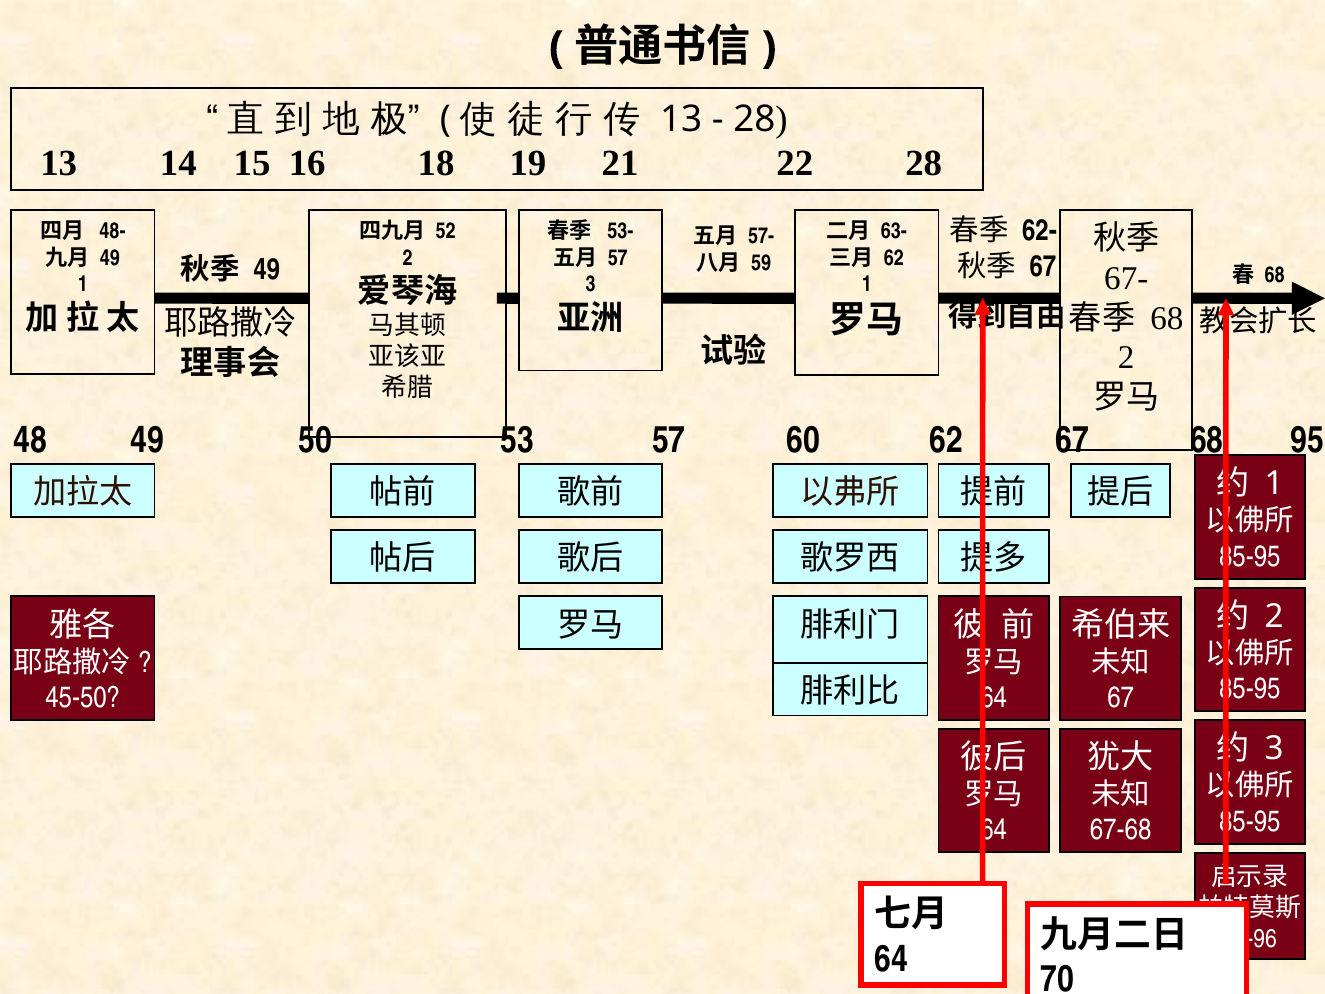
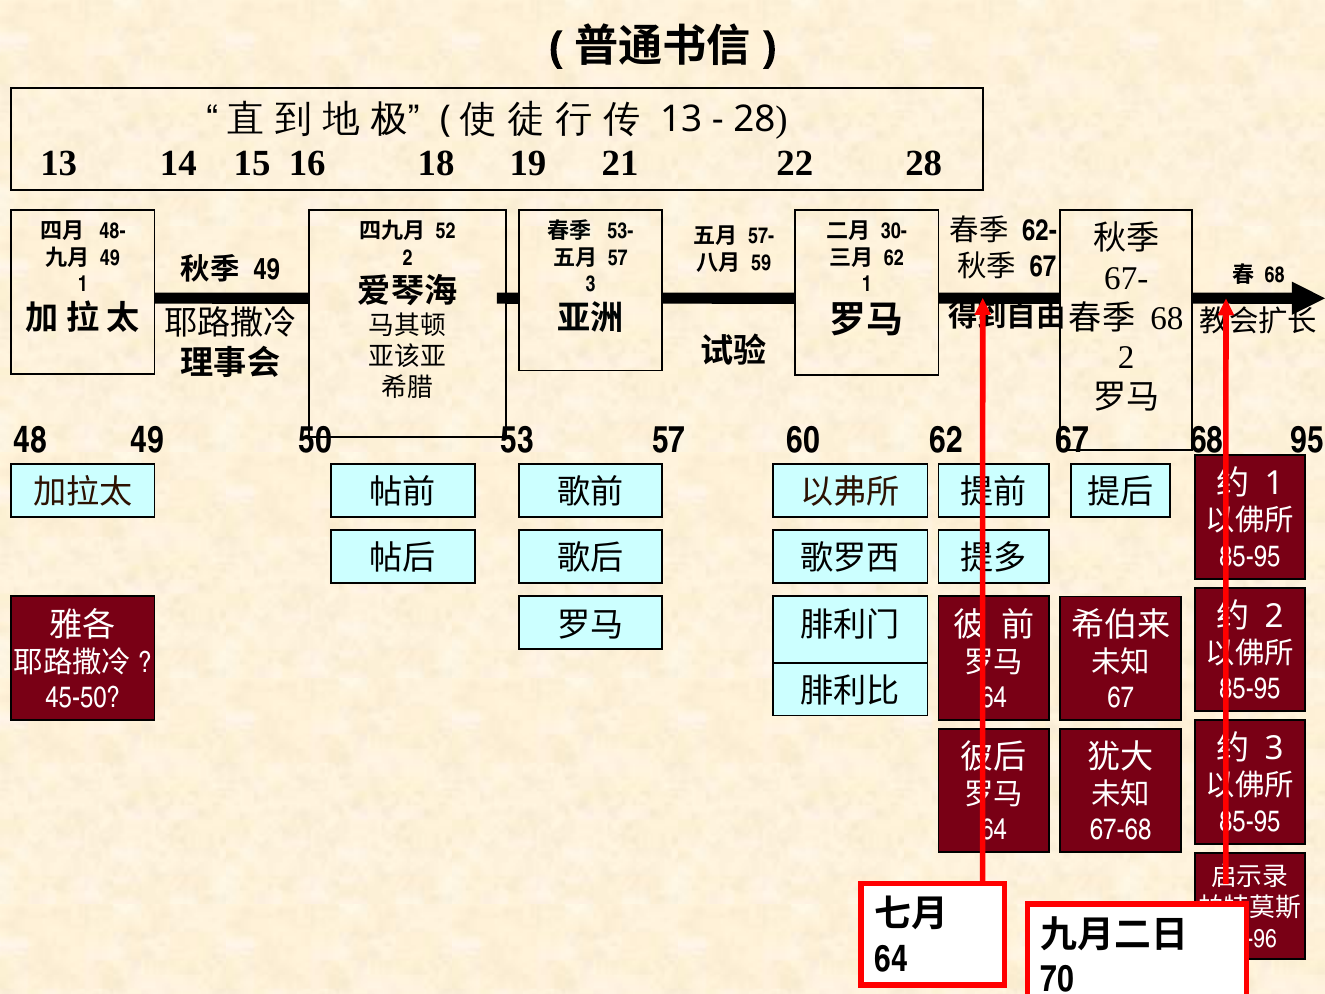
63-: 63- -> 30-
